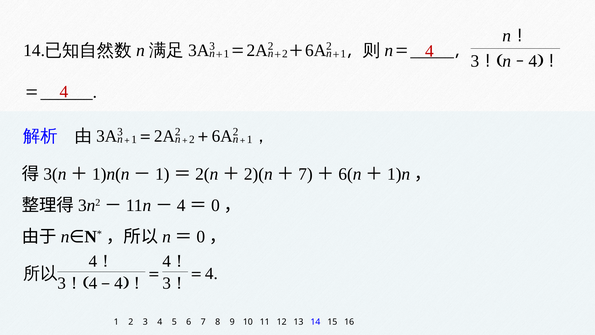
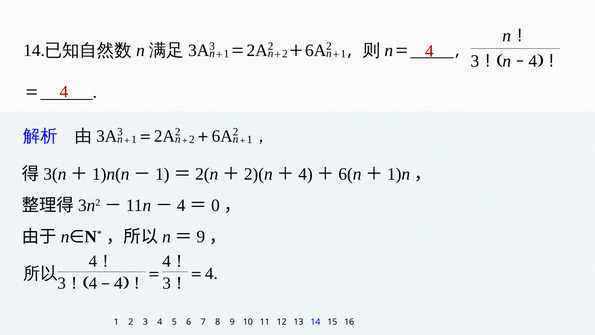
7 at (306, 174): 7 -> 4
0 at (201, 237): 0 -> 9
